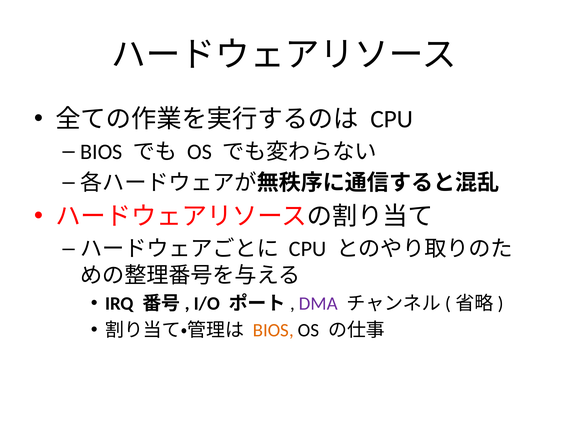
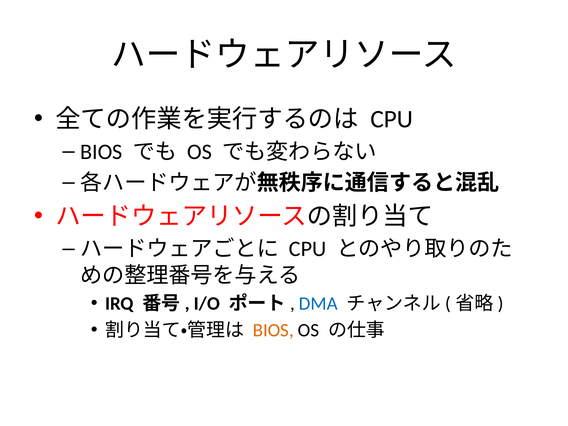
DMA colour: purple -> blue
